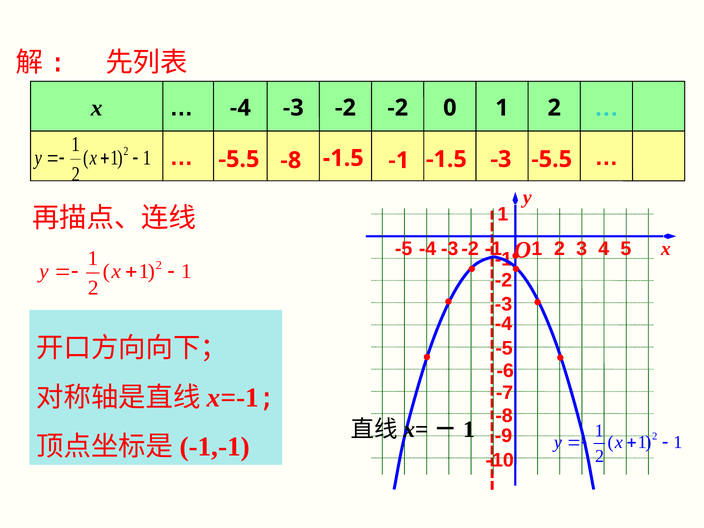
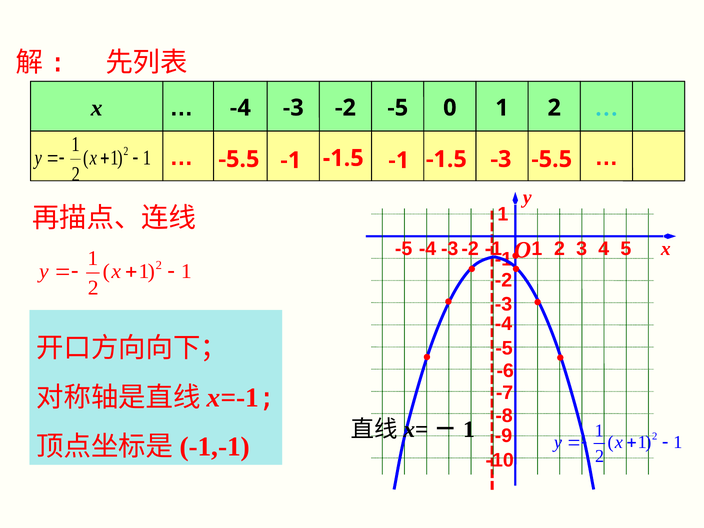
-2 at (398, 108): -2 -> -5
-5.5 -8: -8 -> -1
